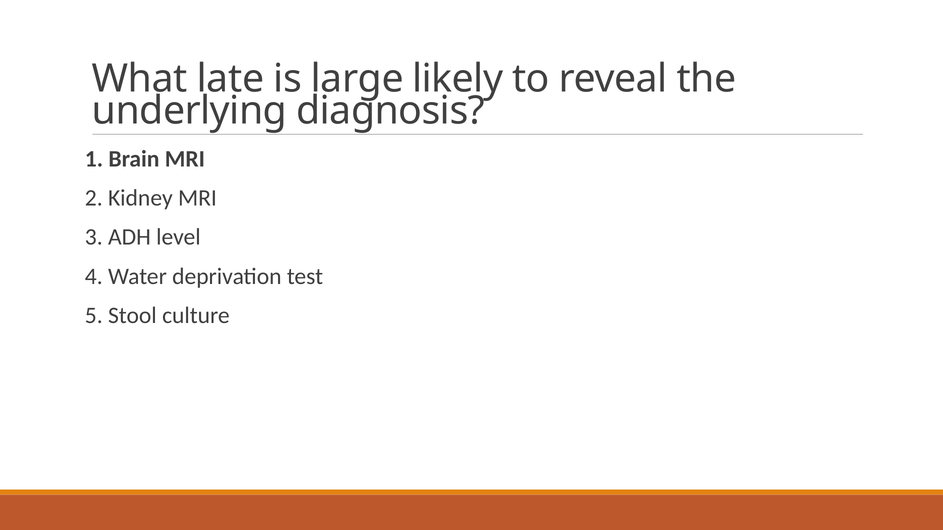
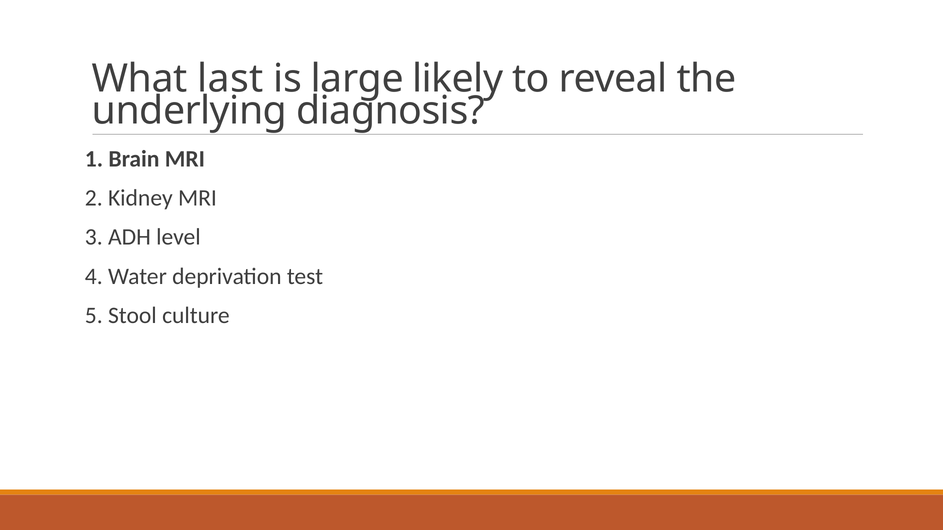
late: late -> last
